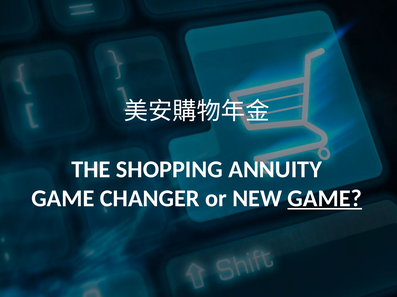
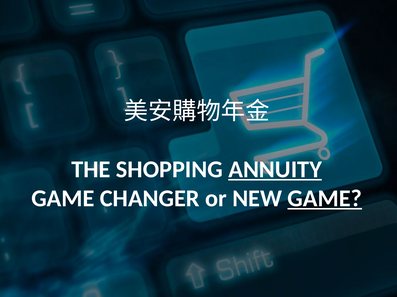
ANNUITY underline: none -> present
